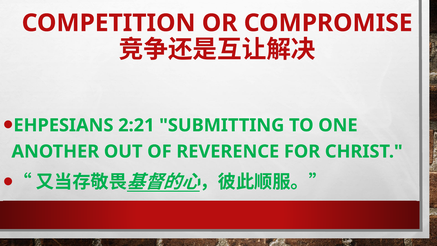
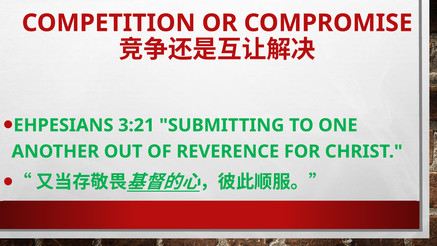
2:21: 2:21 -> 3:21
